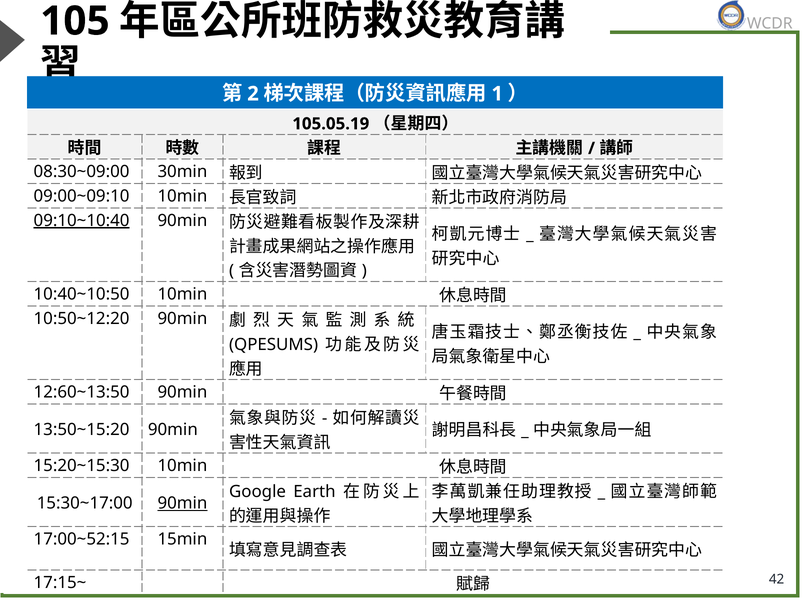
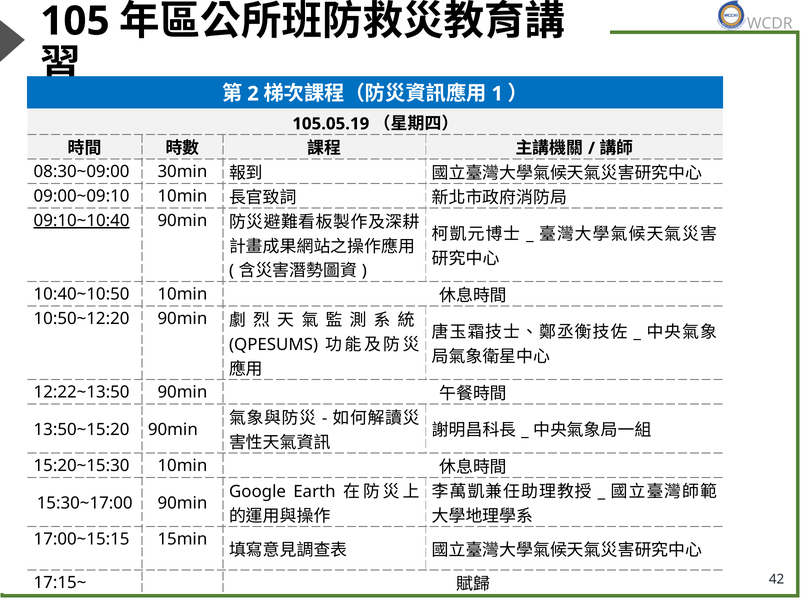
12:60~13:50: 12:60~13:50 -> 12:22~13:50
90min at (182, 503) underline: present -> none
17:00~52:15: 17:00~52:15 -> 17:00~15:15
